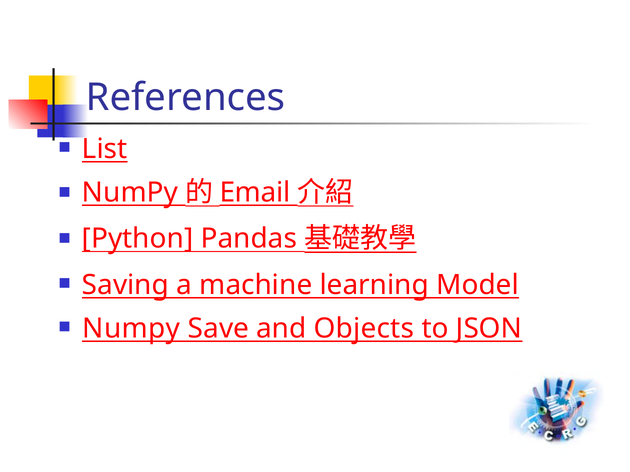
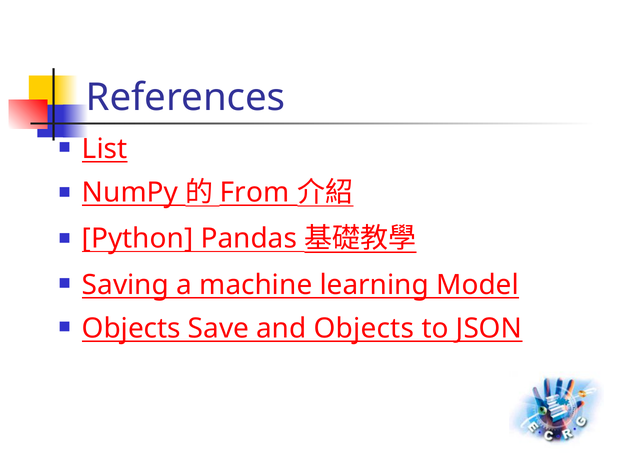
Email: Email -> From
Numpy at (131, 329): Numpy -> Objects
